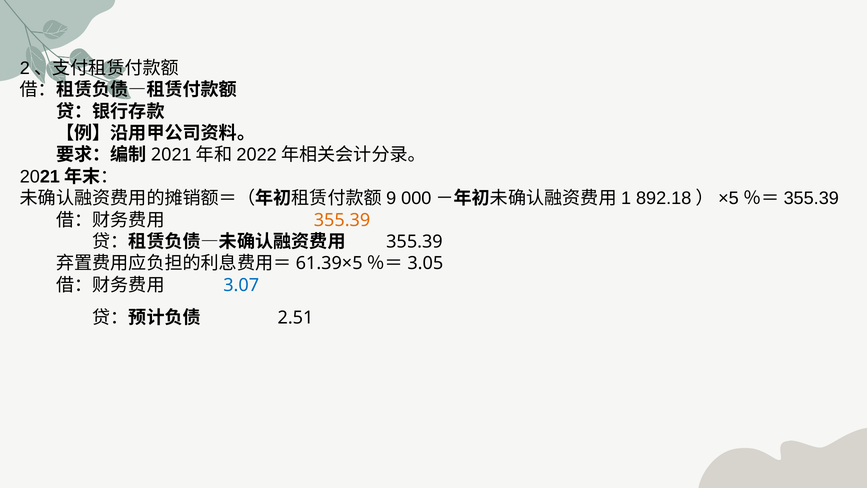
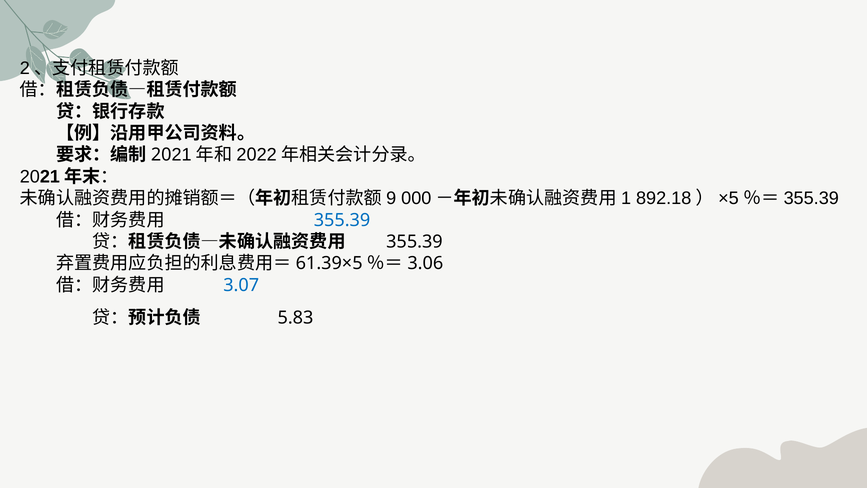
355.39 at (342, 220) colour: orange -> blue
3.05: 3.05 -> 3.06
2.51: 2.51 -> 5.83
